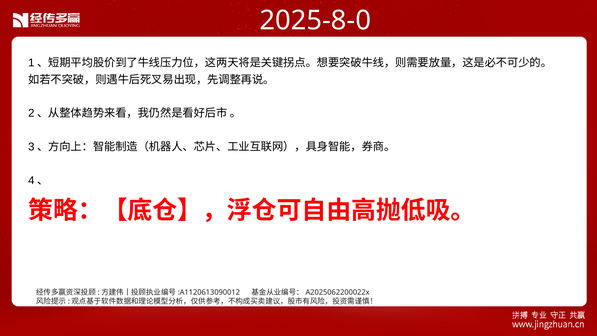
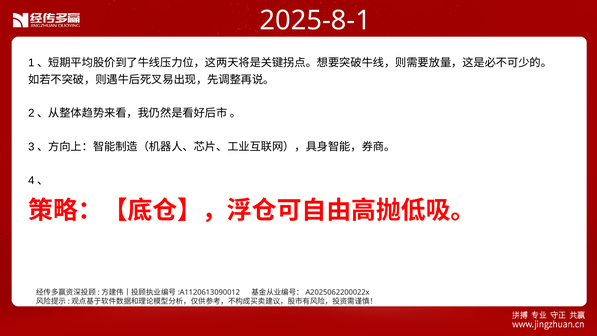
2025-8-0: 2025-8-0 -> 2025-8-1
